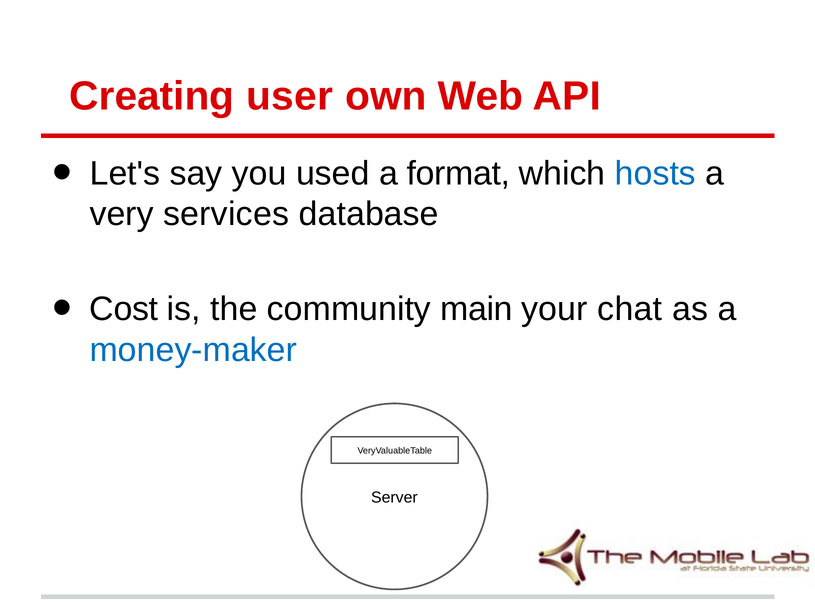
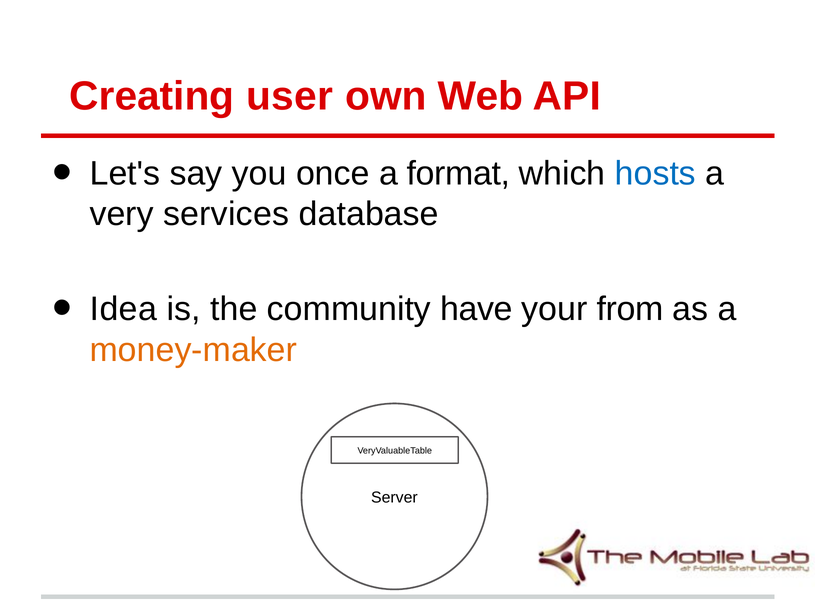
used: used -> once
Cost: Cost -> Idea
main: main -> have
chat: chat -> from
money-maker colour: blue -> orange
